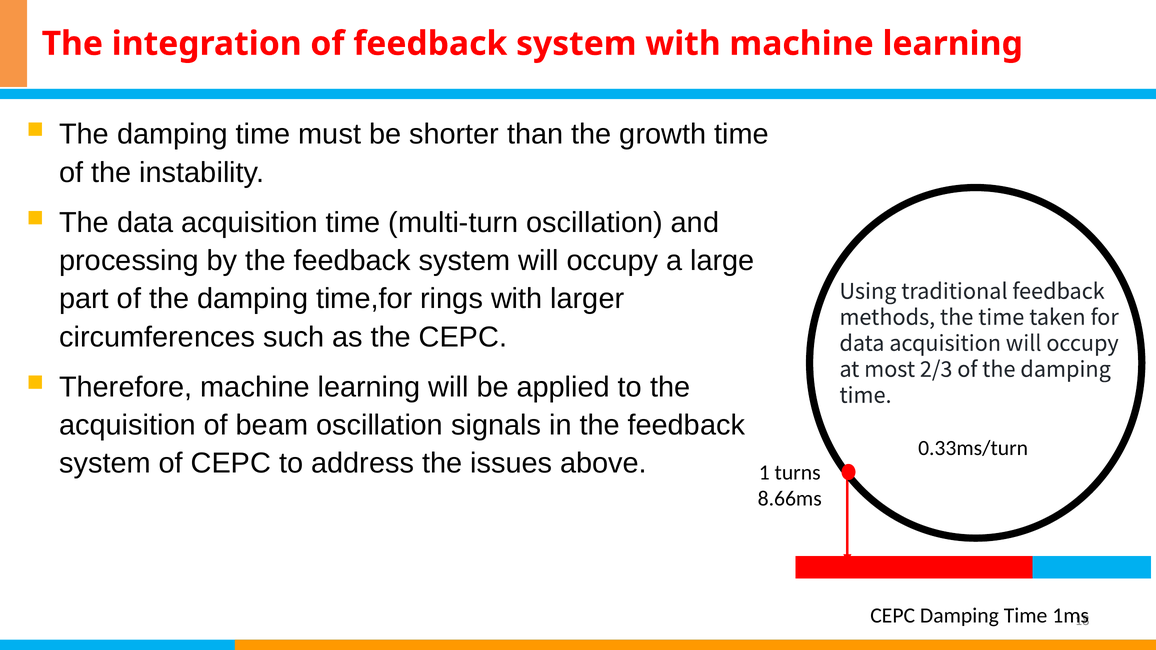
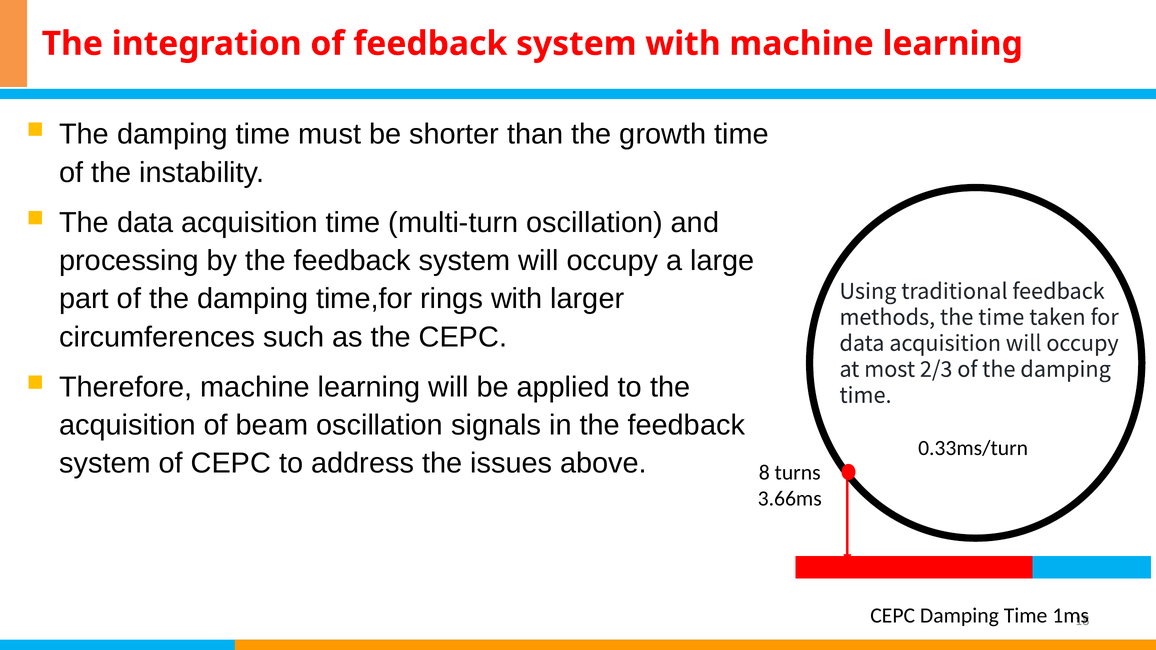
1: 1 -> 8
8.66ms: 8.66ms -> 3.66ms
